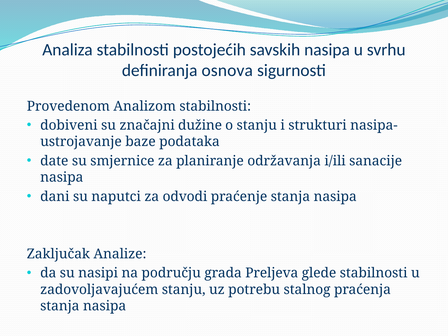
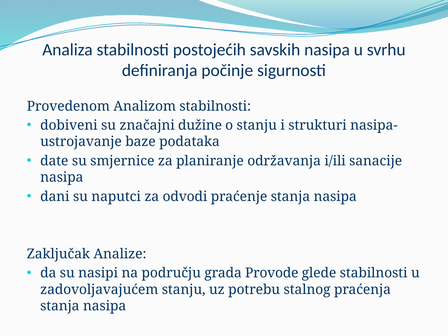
osnova: osnova -> počinje
Preljeva: Preljeva -> Provode
